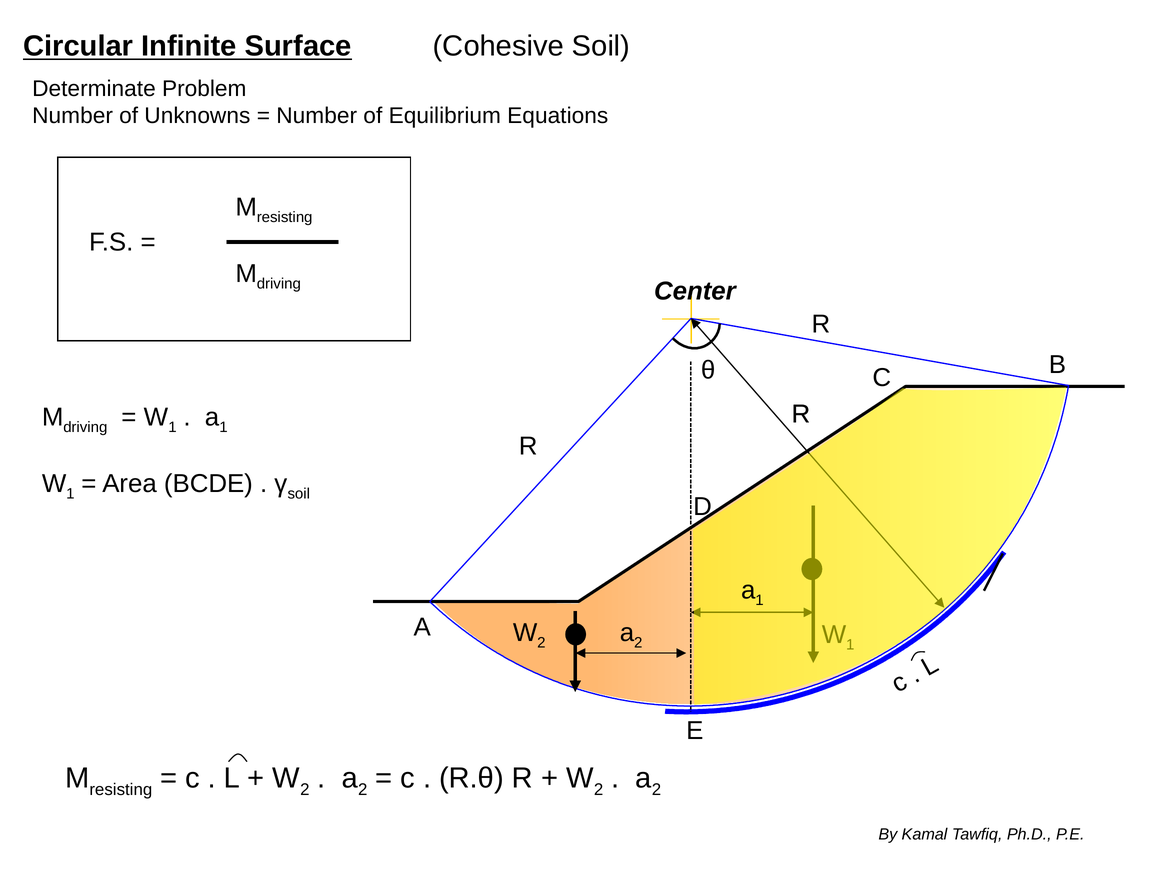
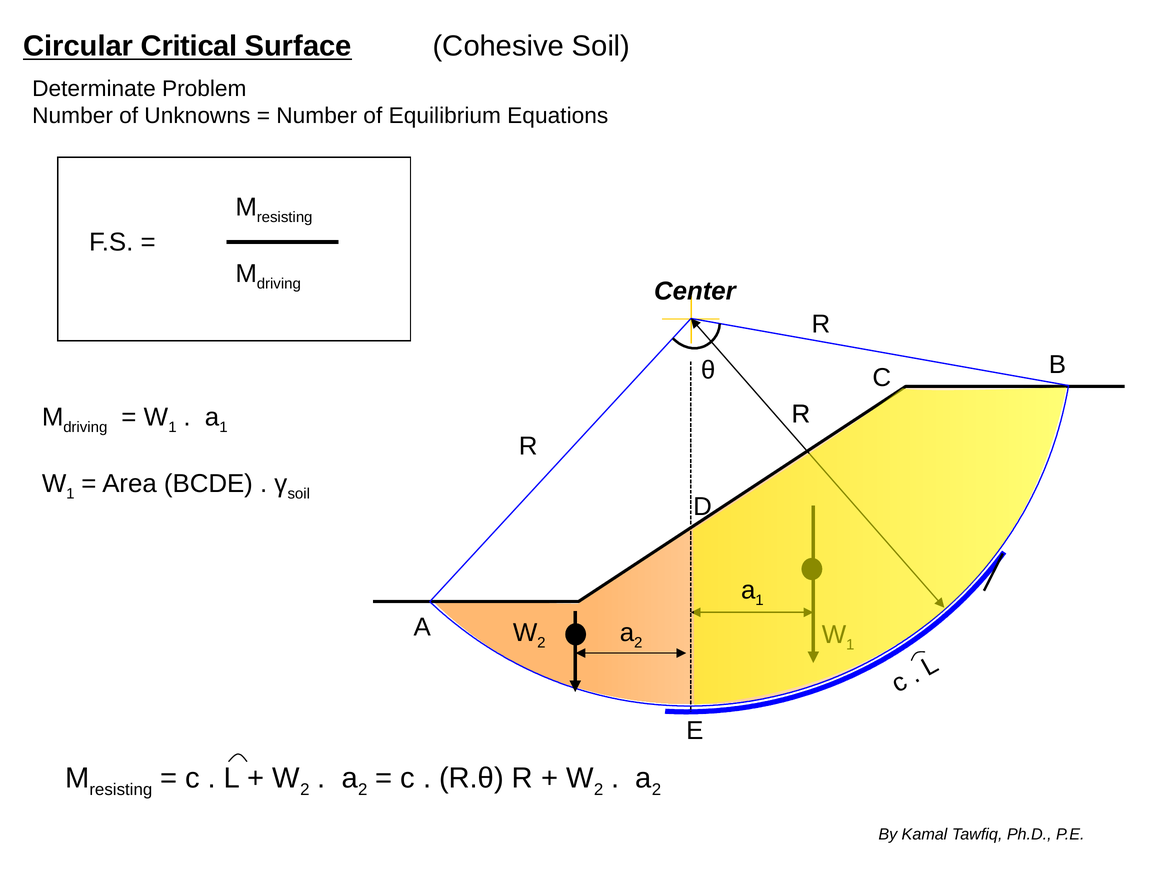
Infinite: Infinite -> Critical
